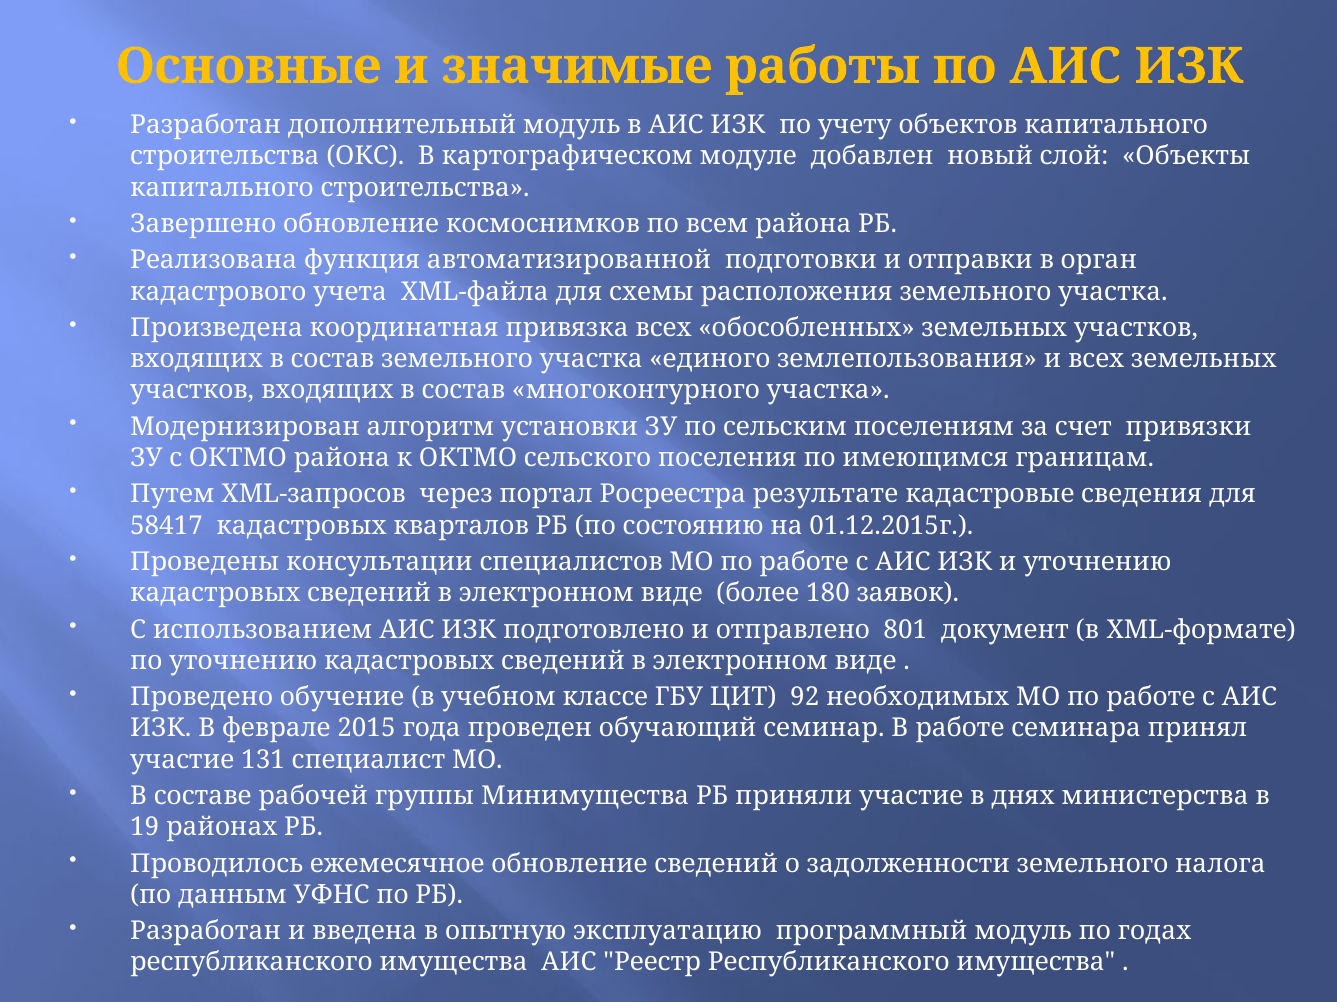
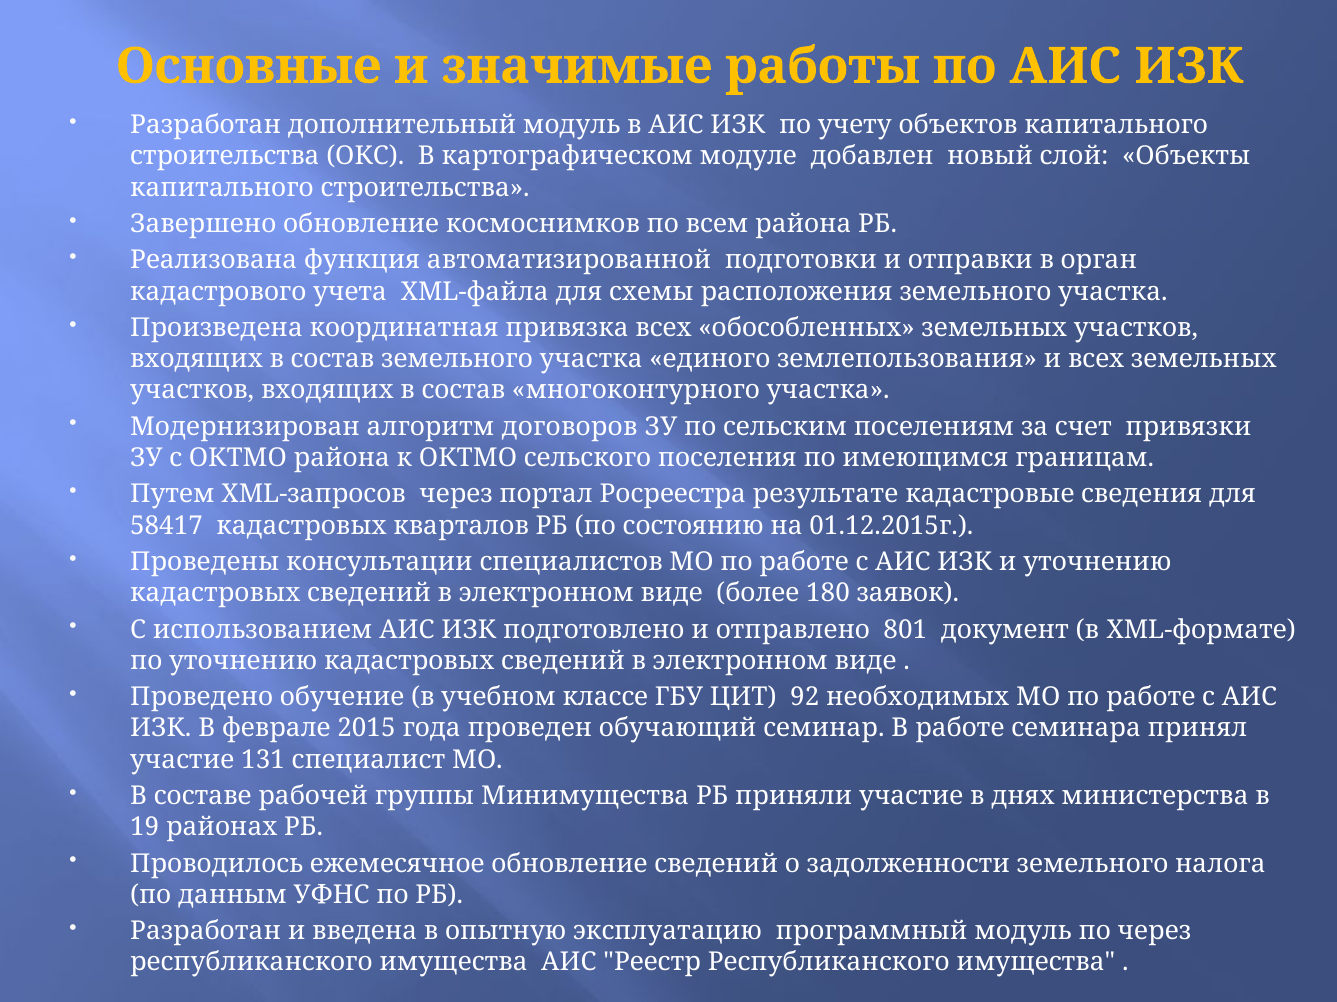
установки: установки -> договоров
по годах: годах -> через
